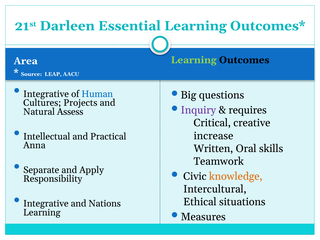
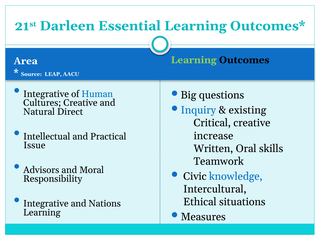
Cultures Projects: Projects -> Creative
Inquiry colour: purple -> blue
requires: requires -> existing
Assess: Assess -> Direct
Anna: Anna -> Issue
Separate: Separate -> Advisors
Apply: Apply -> Moral
knowledge colour: orange -> blue
